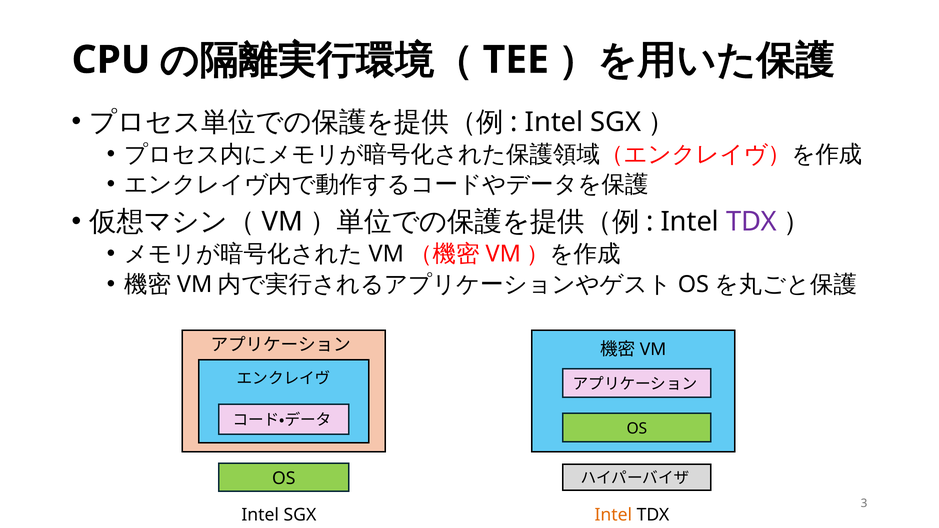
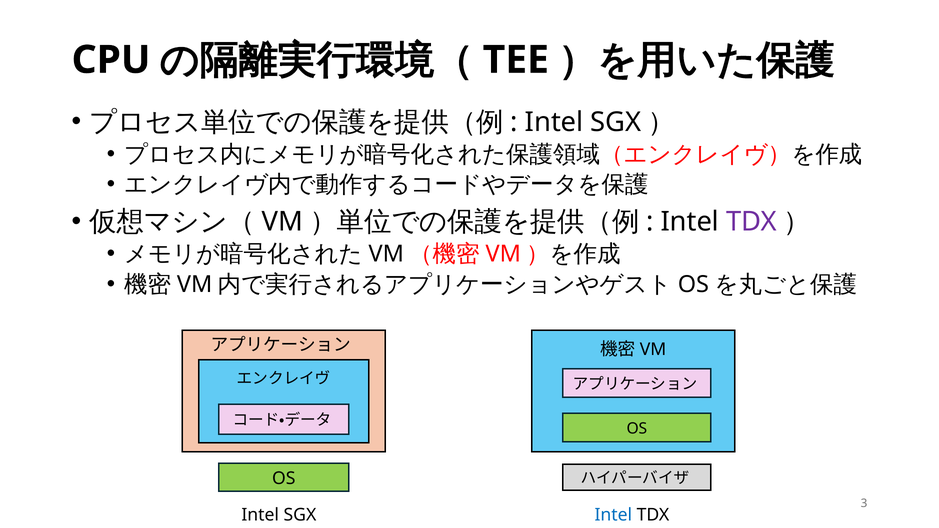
Intel at (613, 515) colour: orange -> blue
